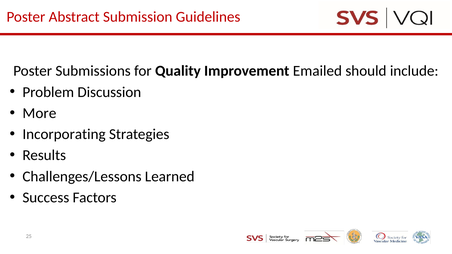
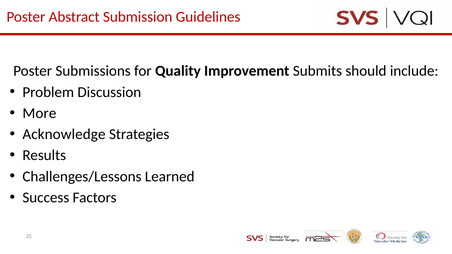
Emailed: Emailed -> Submits
Incorporating: Incorporating -> Acknowledge
